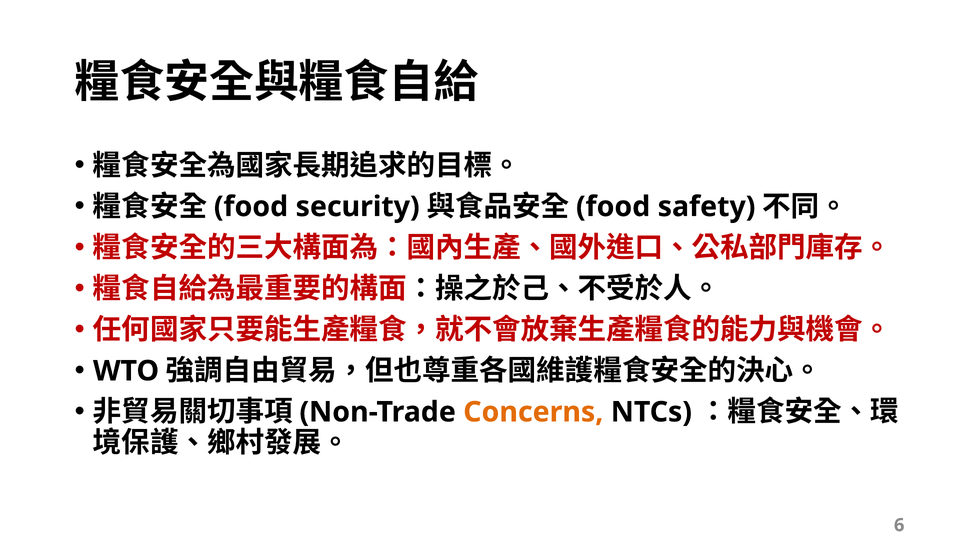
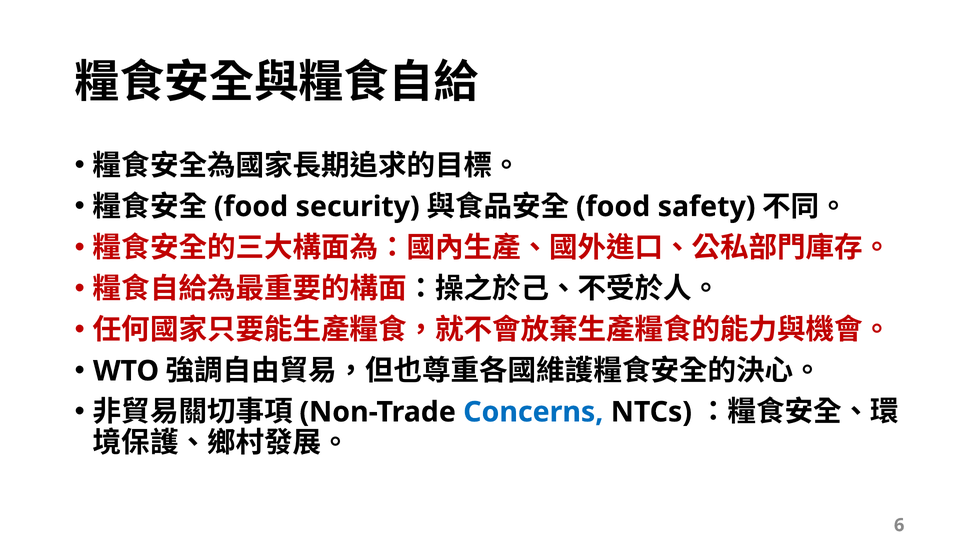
Concerns colour: orange -> blue
